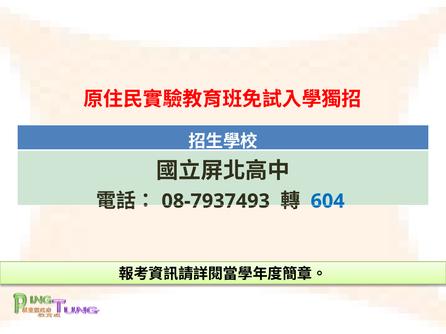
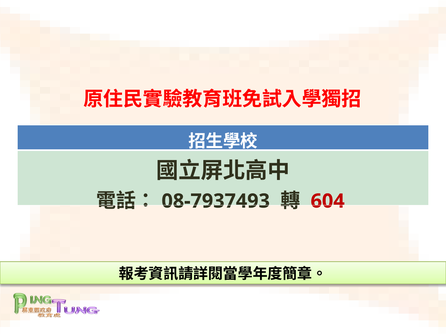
604 colour: blue -> red
